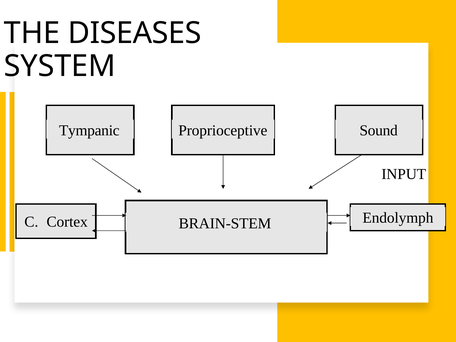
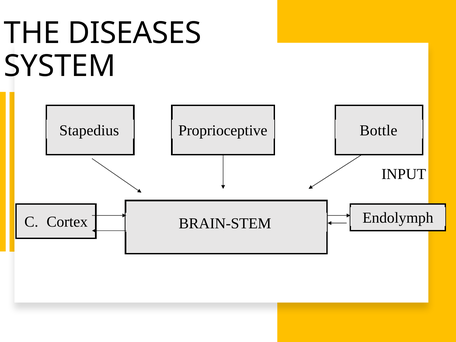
Tympanic: Tympanic -> Stapedius
Sound: Sound -> Bottle
